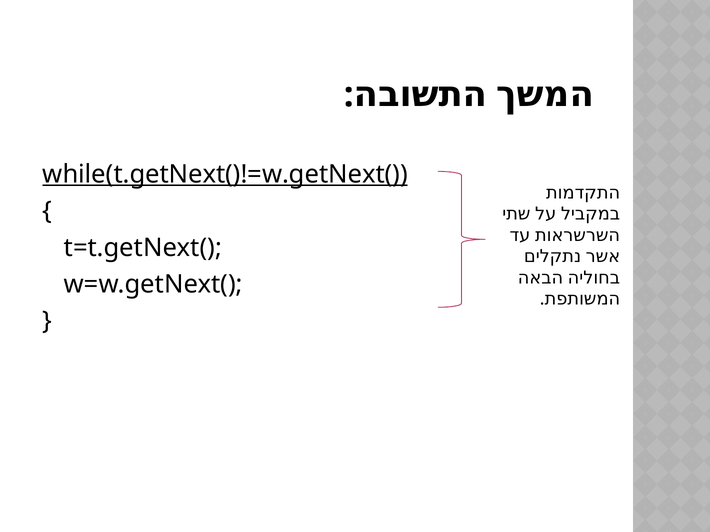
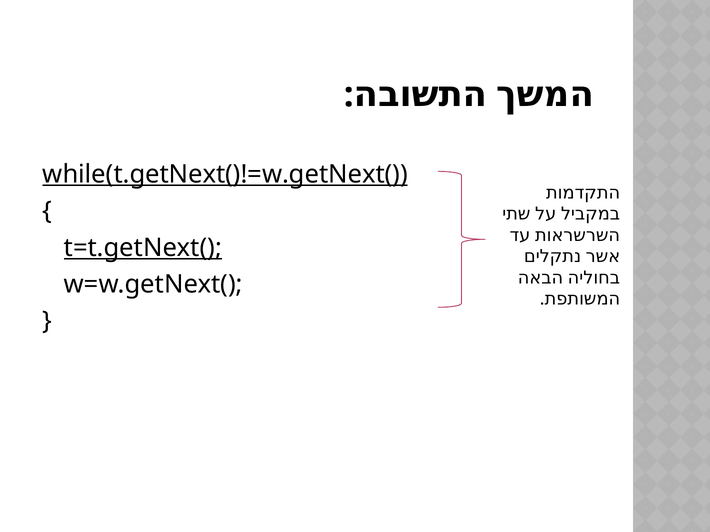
t=t.getNext( underline: none -> present
